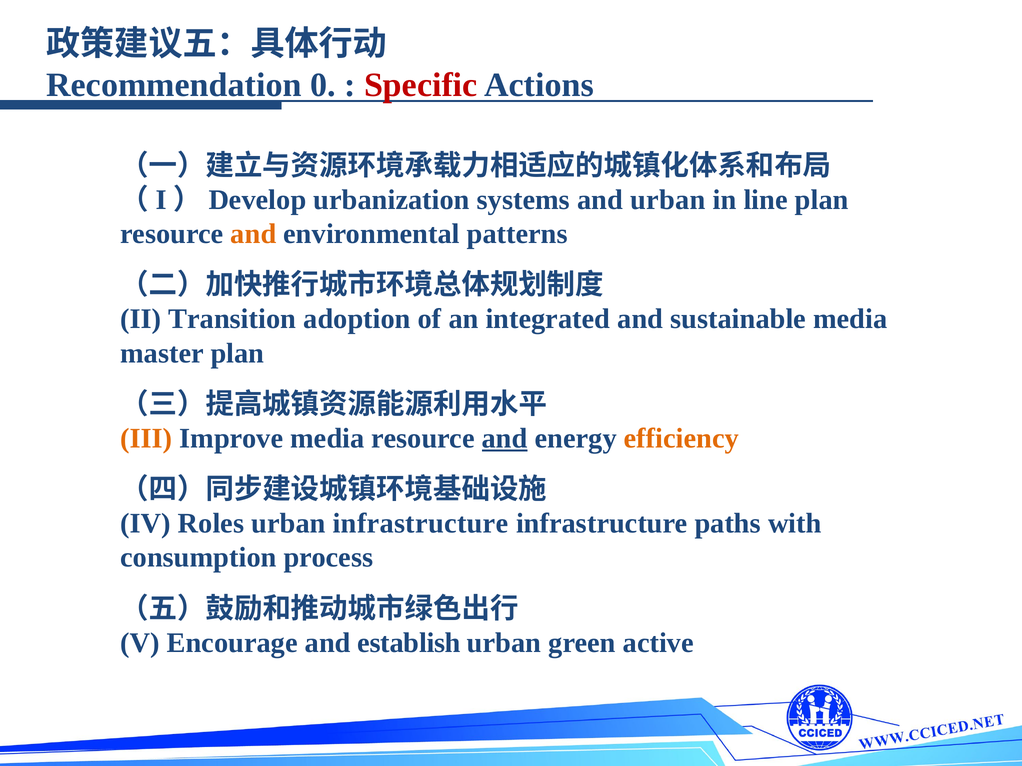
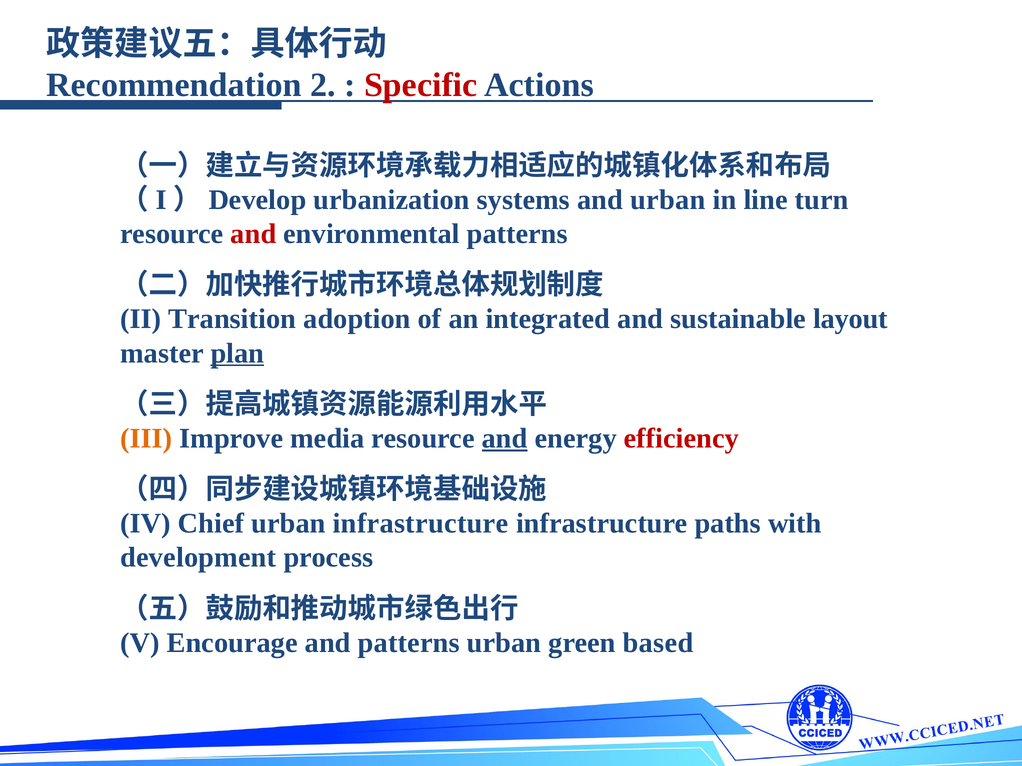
0: 0 -> 2
line plan: plan -> turn
and at (253, 234) colour: orange -> red
sustainable media: media -> layout
plan at (237, 353) underline: none -> present
efficiency colour: orange -> red
Roles: Roles -> Chief
consumption: consumption -> development
and establish: establish -> patterns
active: active -> based
